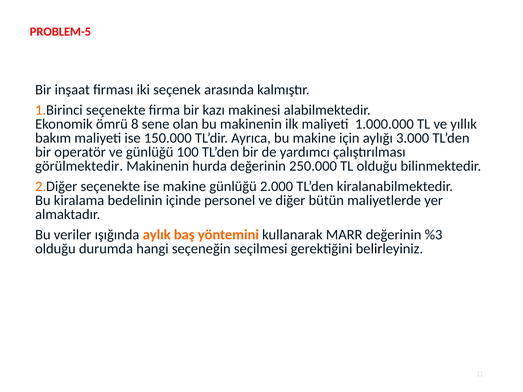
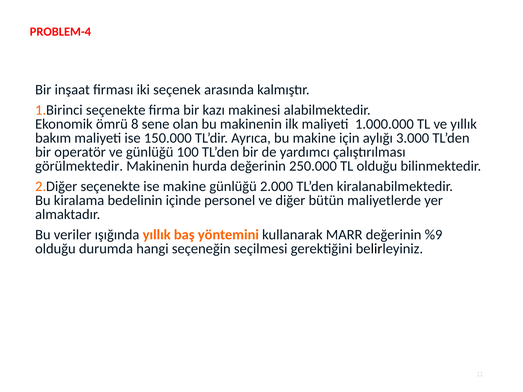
PROBLEM-5: PROBLEM-5 -> PROBLEM-4
ışığında aylık: aylık -> yıllık
%3: %3 -> %9
